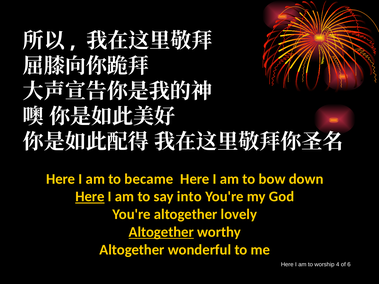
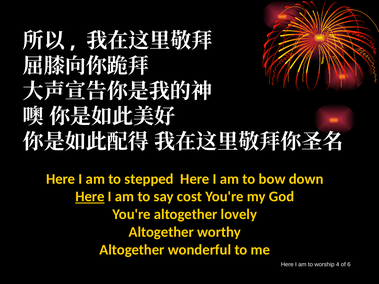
became: became -> stepped
into: into -> cost
Altogether at (161, 232) underline: present -> none
